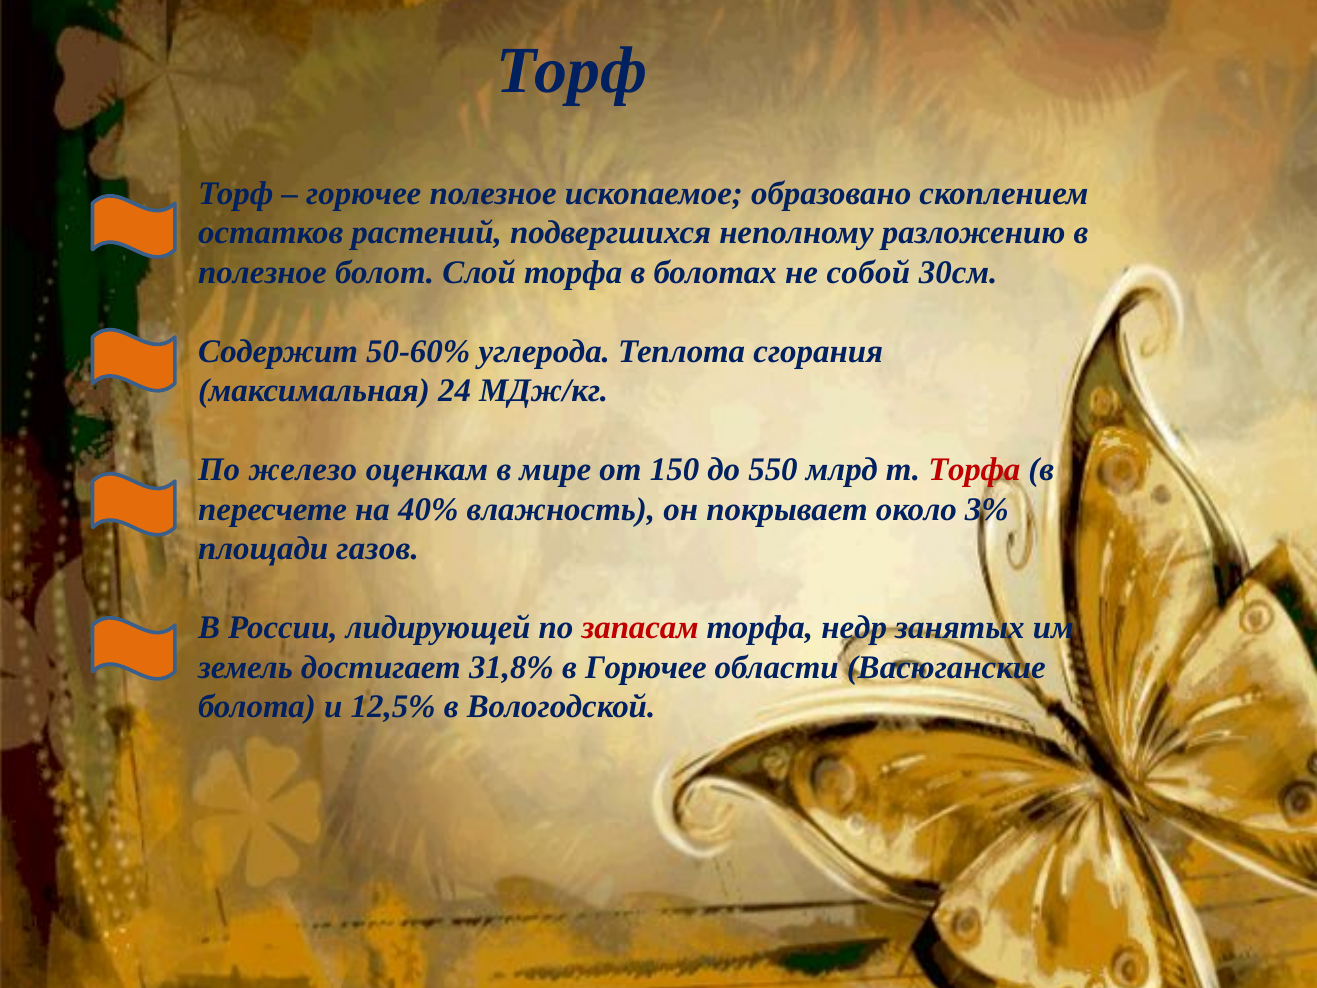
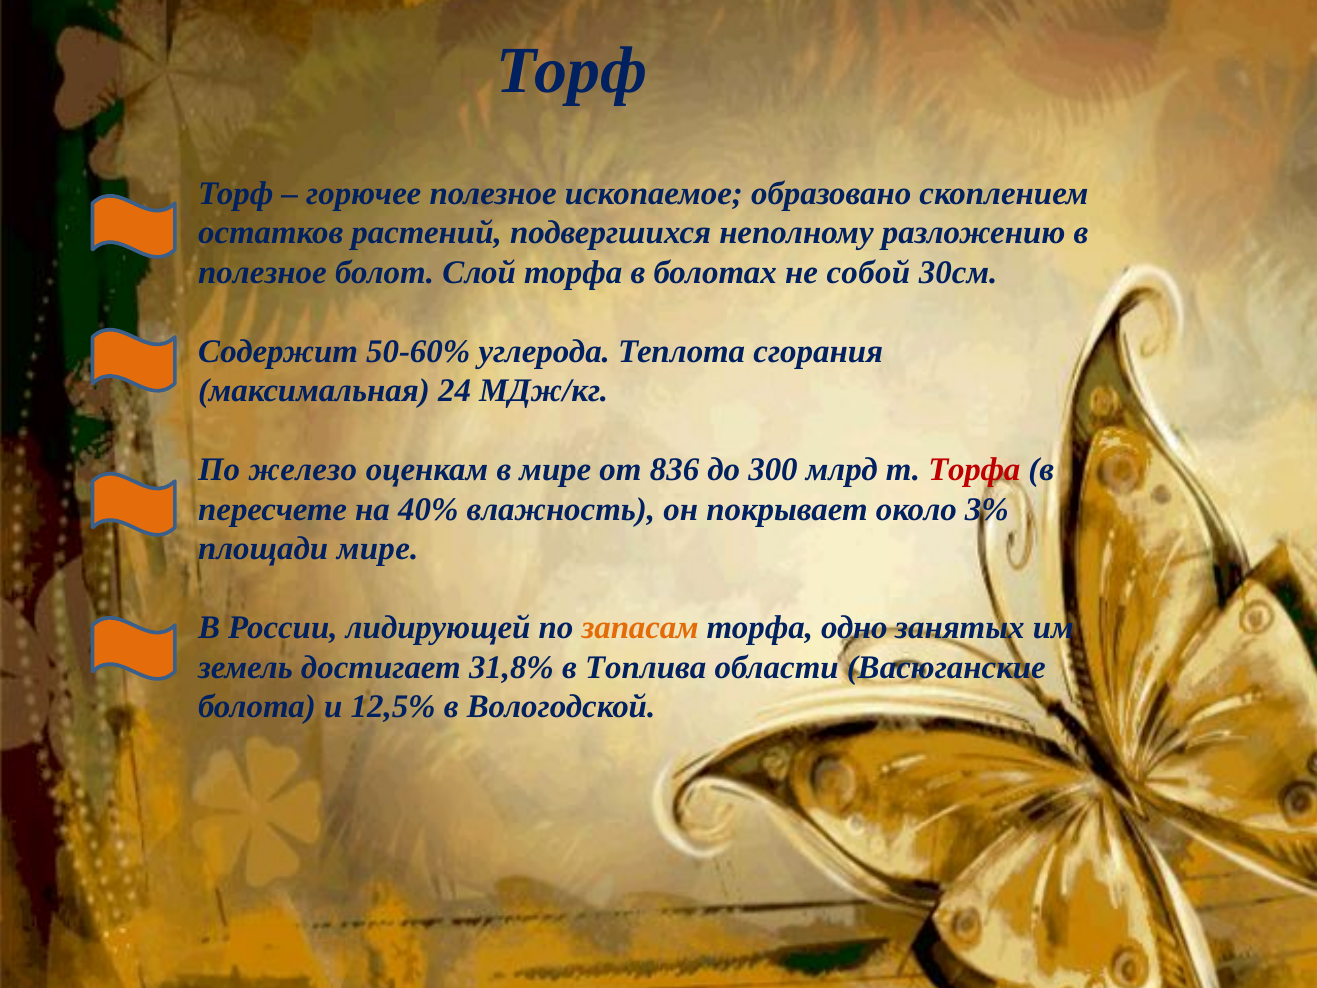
150: 150 -> 836
550: 550 -> 300
площади газов: газов -> мире
запасам colour: red -> orange
недр: недр -> одно
в Горючее: Горючее -> Топлива
